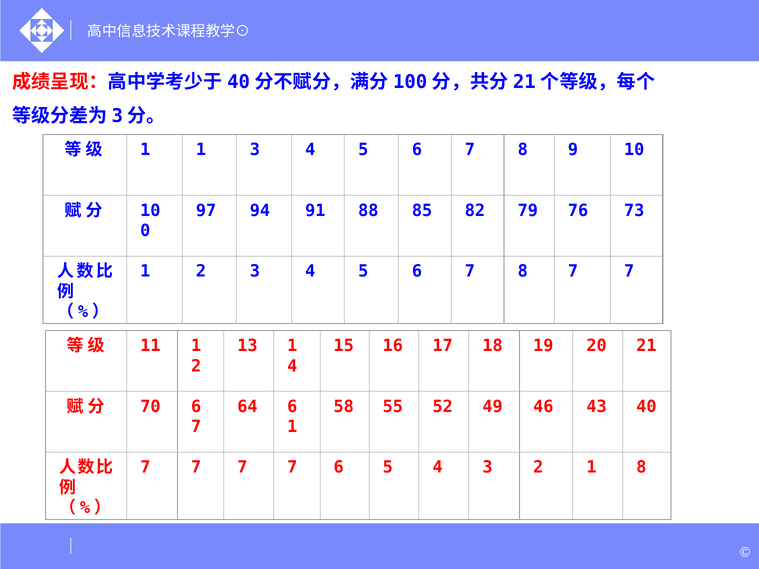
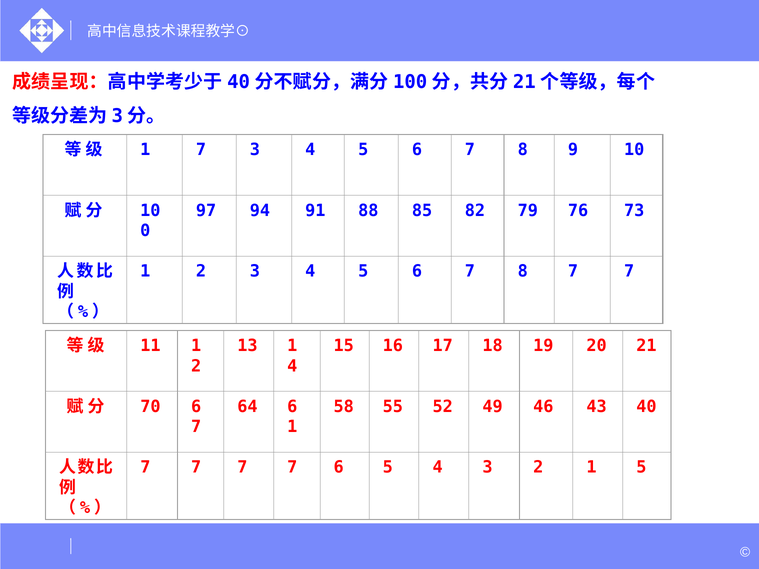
1 1: 1 -> 7
1 8: 8 -> 5
